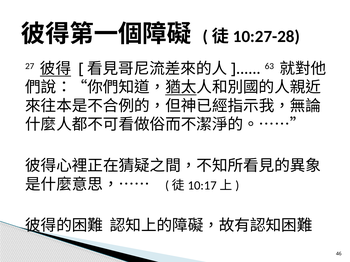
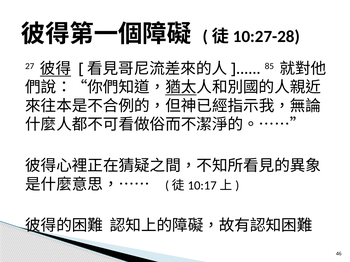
63: 63 -> 85
